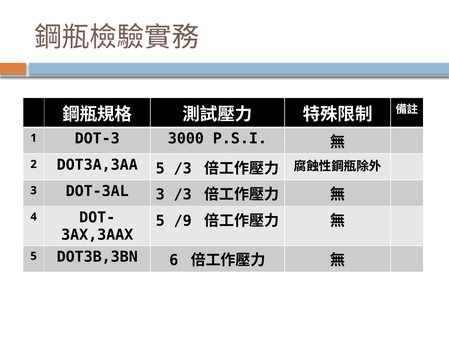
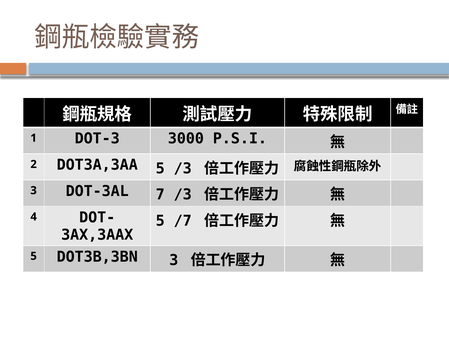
DOT-3AL 3: 3 -> 7
/9: /9 -> /7
DOT3B,3BN 6: 6 -> 3
